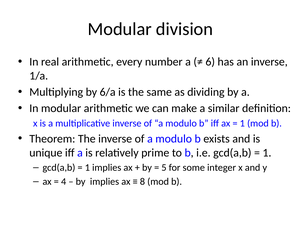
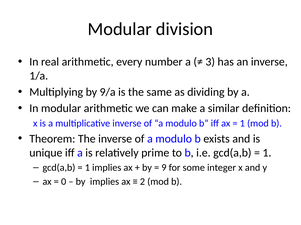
6: 6 -> 3
6/a: 6/a -> 9/a
5: 5 -> 9
4: 4 -> 0
8: 8 -> 2
